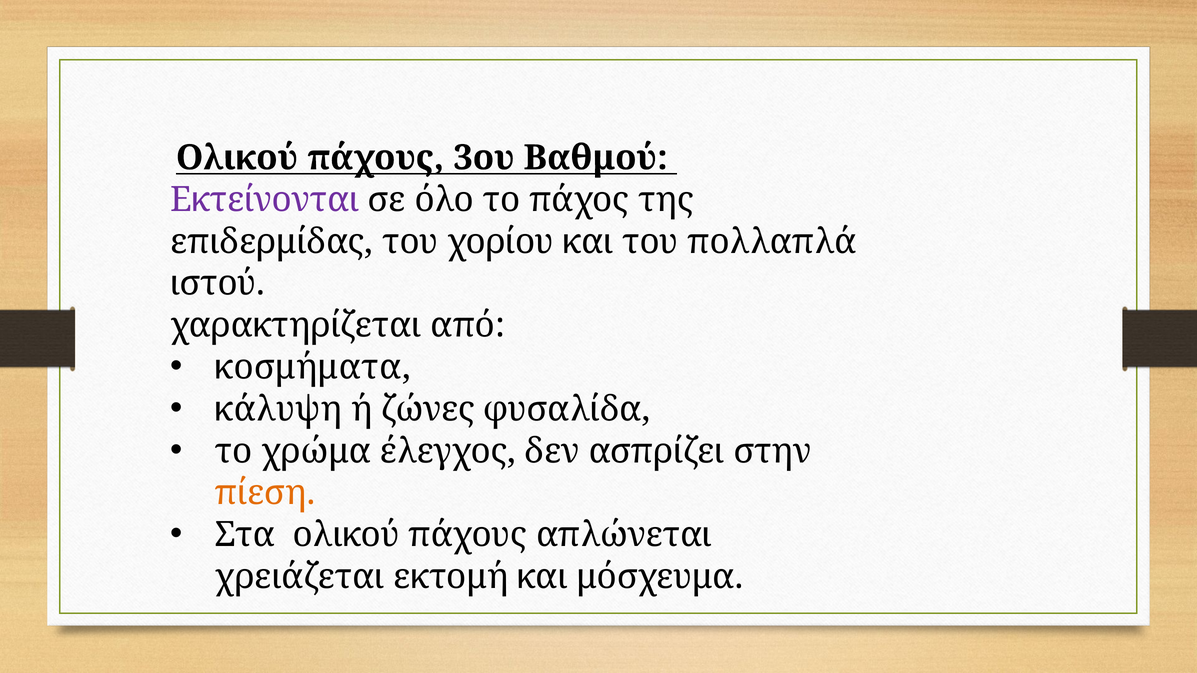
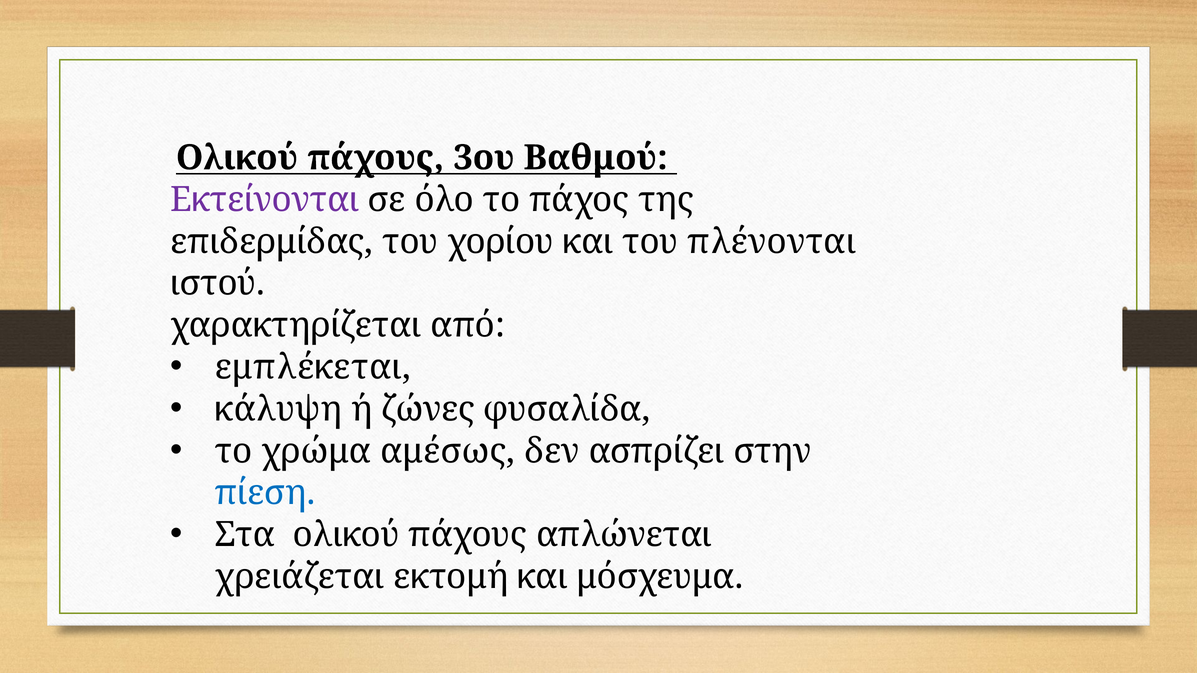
πολλαπλά: πολλαπλά -> πλένονται
κοσμήματα: κοσμήματα -> εμπλέκεται
έλεγχος: έλεγχος -> αμέσως
πίεση colour: orange -> blue
